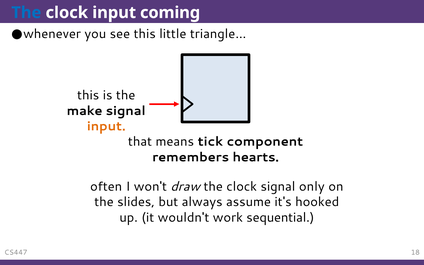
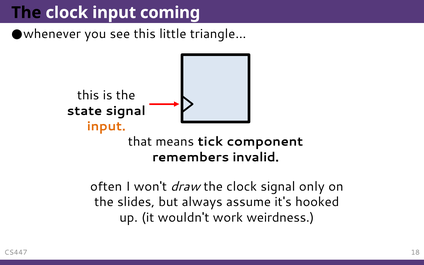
The at (26, 13) colour: blue -> black
make: make -> state
hearts: hearts -> invalid
sequential: sequential -> weirdness
